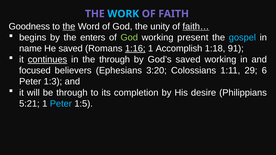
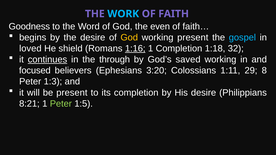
the at (69, 26) underline: present -> none
unity: unity -> even
faith… underline: present -> none
the enters: enters -> desire
God at (129, 38) colour: light green -> yellow
name: name -> loved
He saved: saved -> shield
1 Accomplish: Accomplish -> Completion
91: 91 -> 32
6: 6 -> 8
be through: through -> present
5:21: 5:21 -> 8:21
Peter at (61, 104) colour: light blue -> light green
